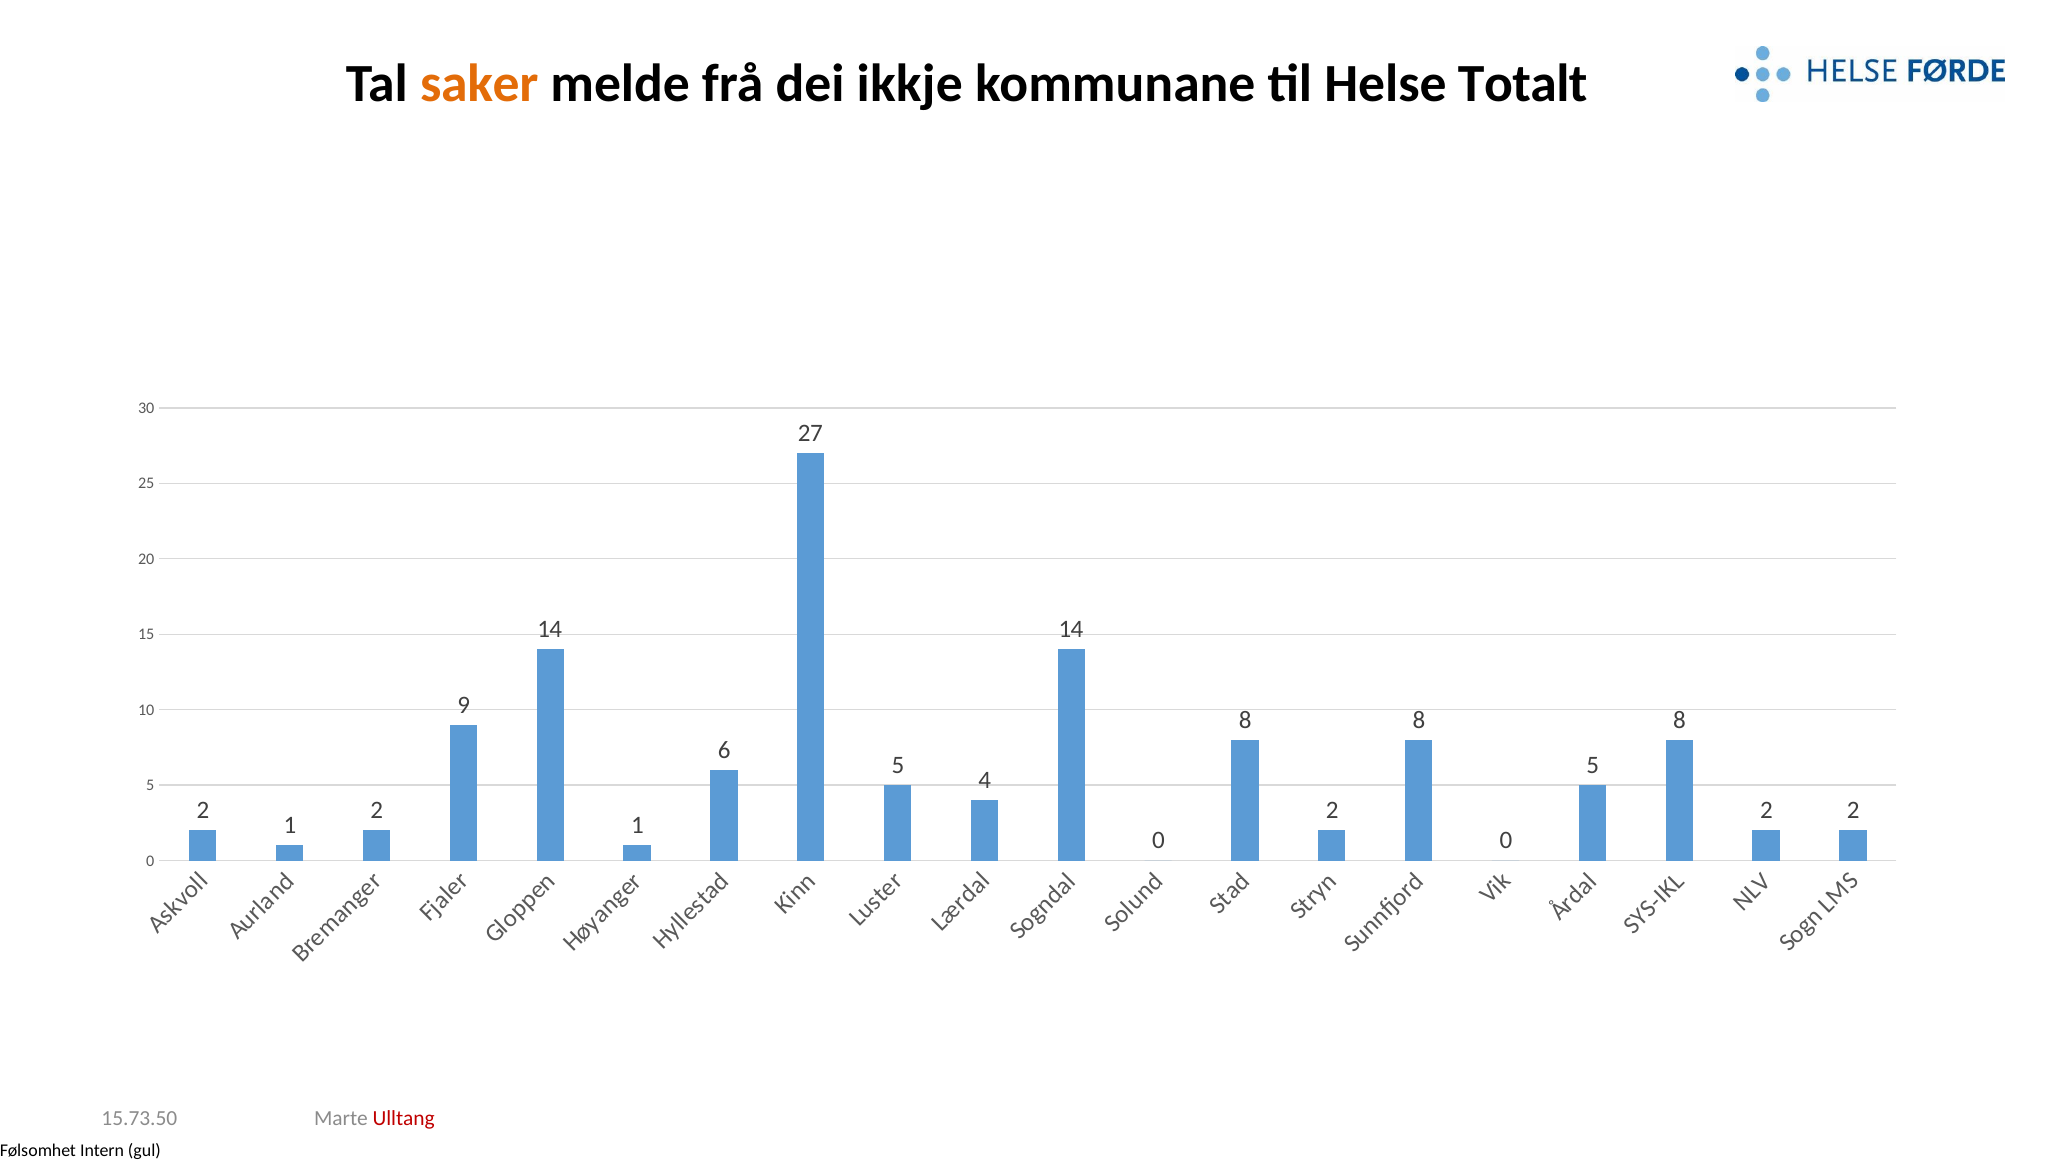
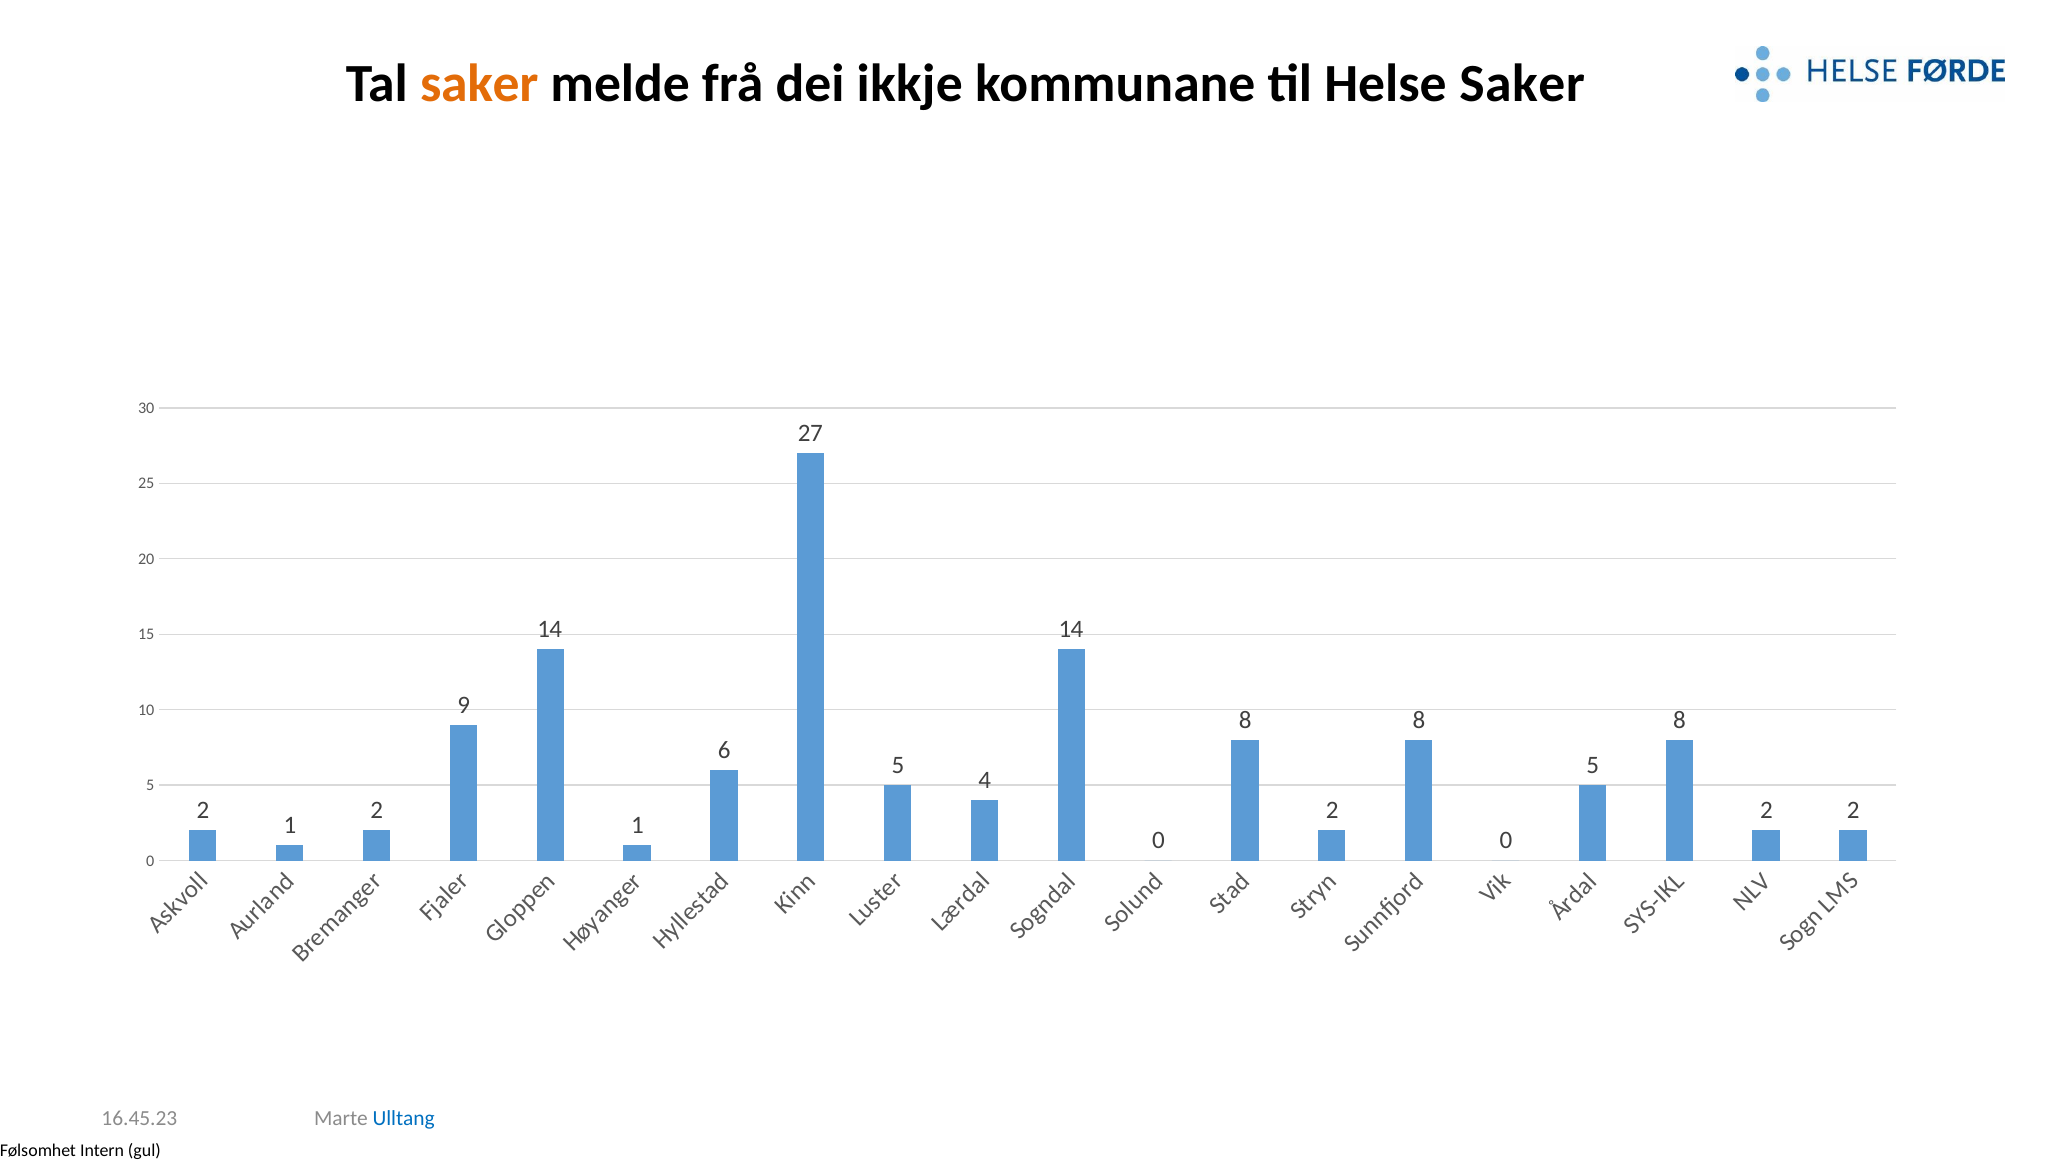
Helse Totalt: Totalt -> Saker
Ulltang colour: red -> blue
15.73.50: 15.73.50 -> 16.45.23
